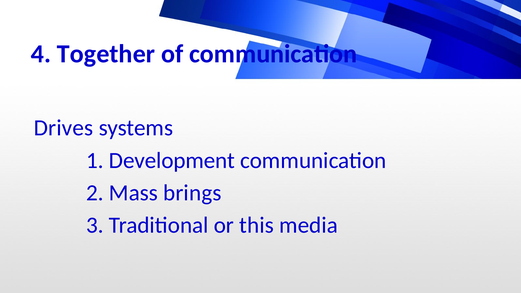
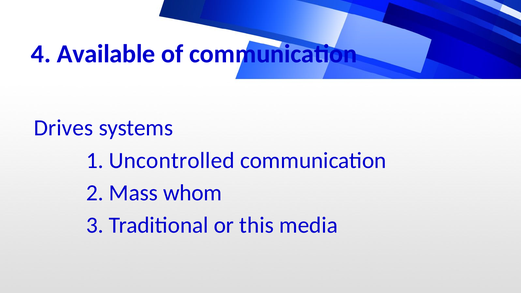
Together: Together -> Available
Development: Development -> Uncontrolled
brings: brings -> whom
